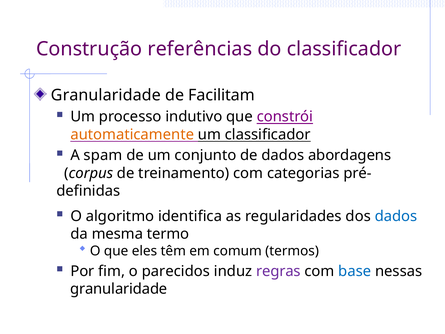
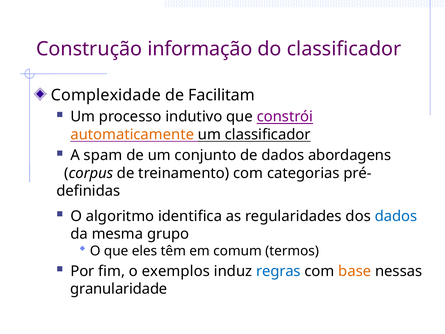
referências: referências -> informação
Granularidade at (106, 95): Granularidade -> Complexidade
termo: termo -> grupo
parecidos: parecidos -> exemplos
regras colour: purple -> blue
base colour: blue -> orange
